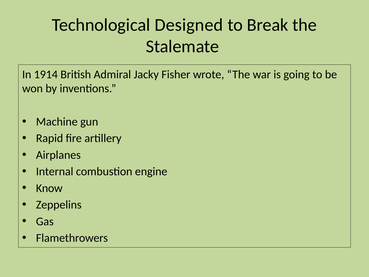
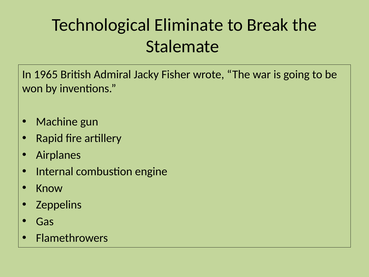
Designed: Designed -> Eliminate
1914: 1914 -> 1965
